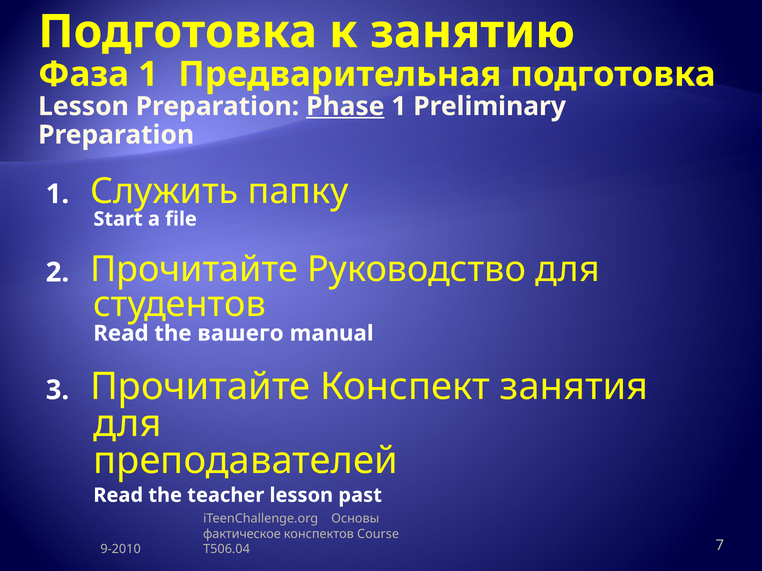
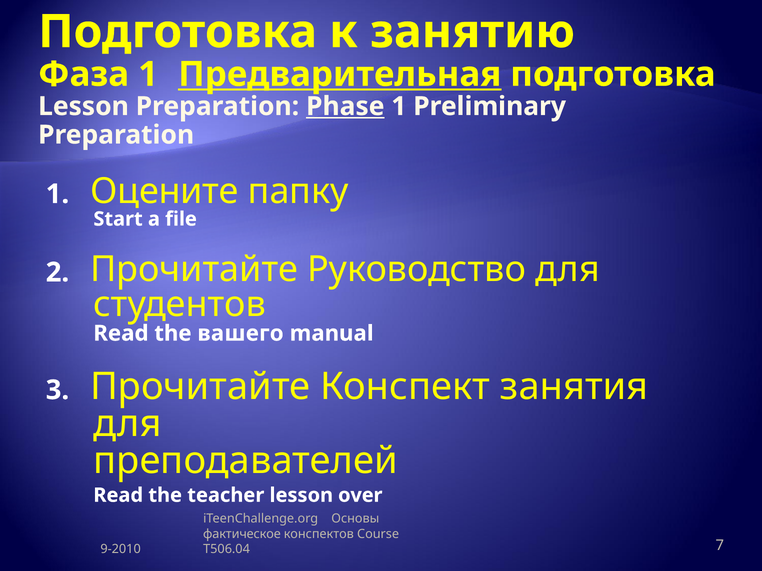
Предварительная underline: none -> present
Служить: Служить -> Оцените
past: past -> over
